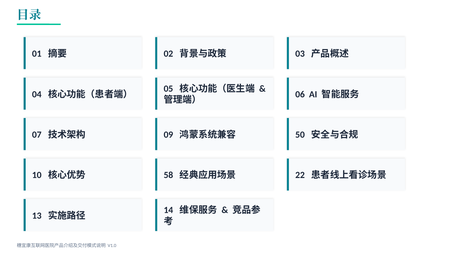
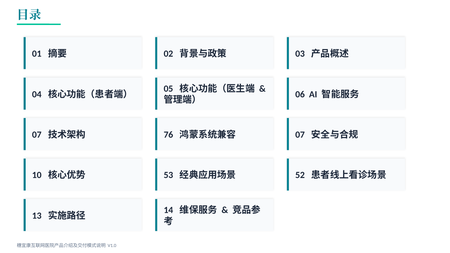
09: 09 -> 76
50 at (300, 135): 50 -> 07
58: 58 -> 53
22: 22 -> 52
